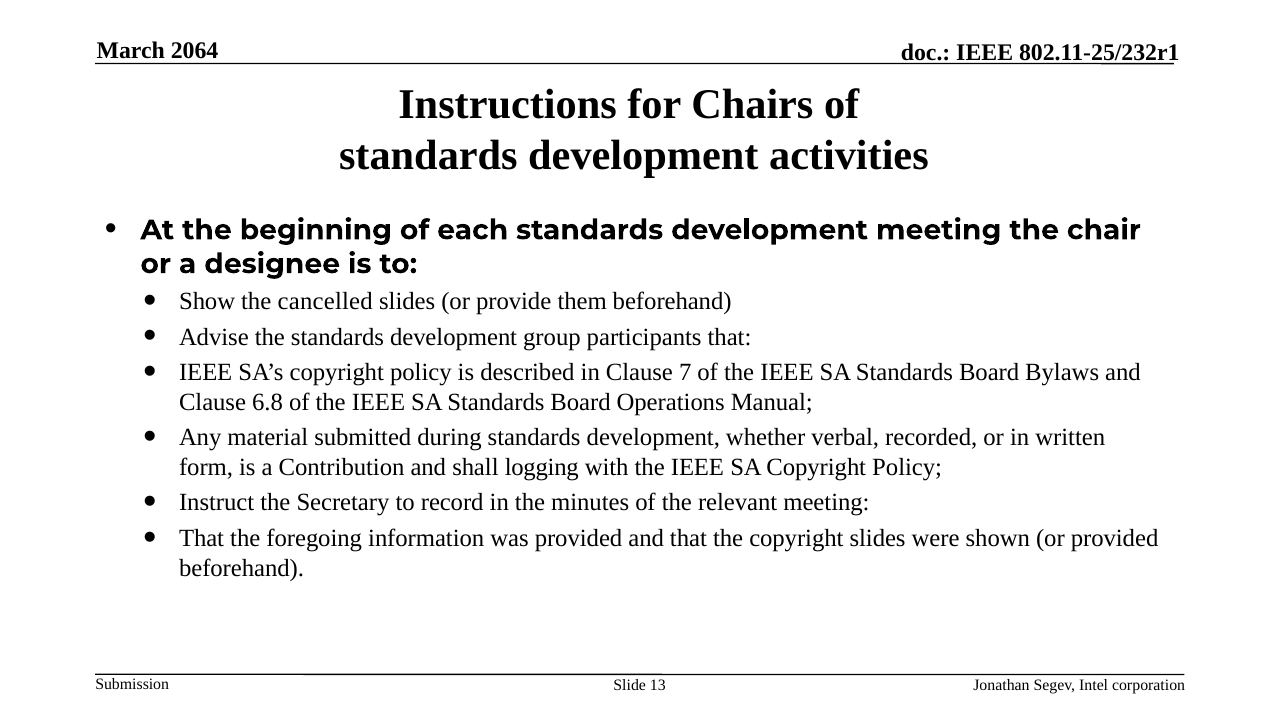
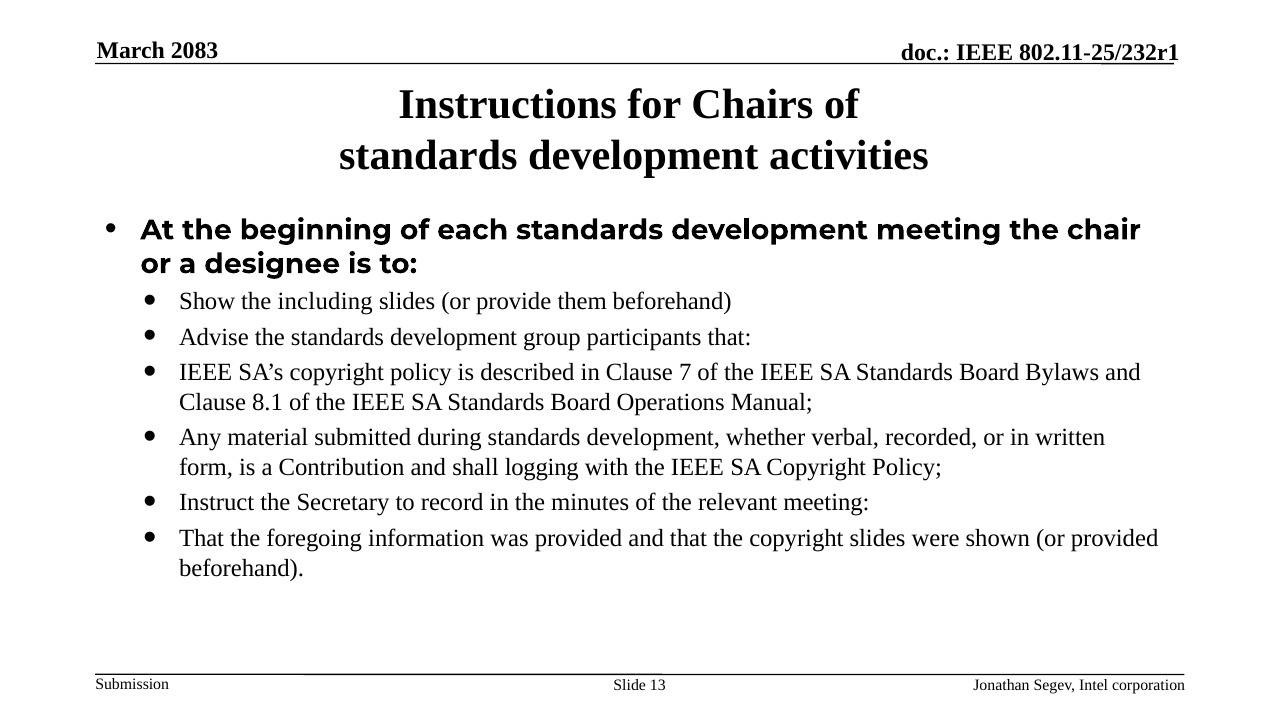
2064: 2064 -> 2083
cancelled: cancelled -> including
6.8: 6.8 -> 8.1
